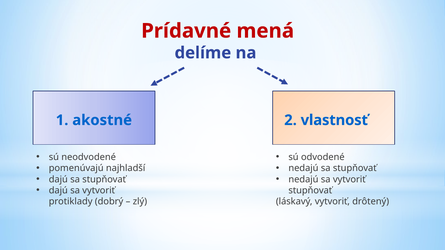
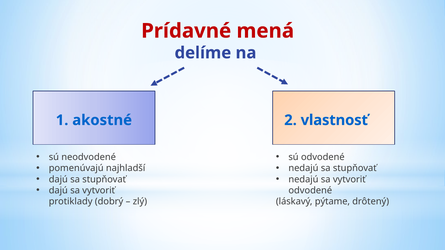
stupňovať at (310, 191): stupňovať -> odvodené
láskavý vytvoriť: vytvoriť -> pýtame
